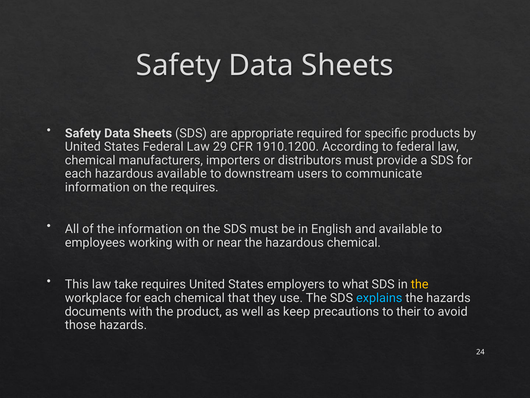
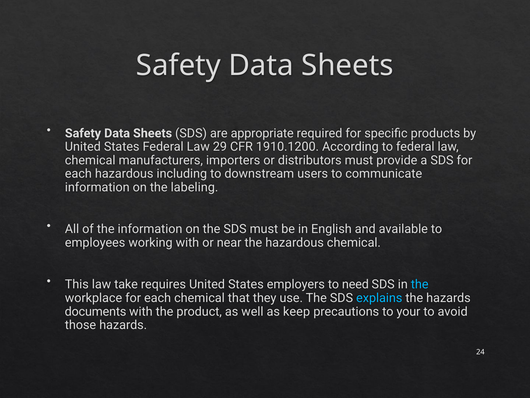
hazardous available: available -> including
the requires: requires -> labeling
what: what -> need
the at (420, 284) colour: yellow -> light blue
their: their -> your
